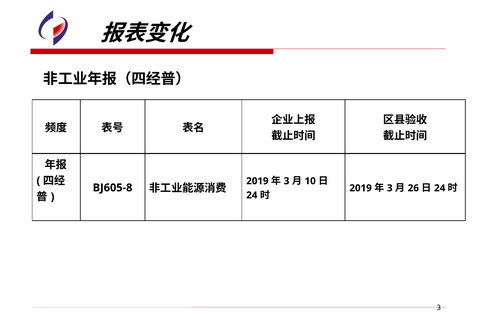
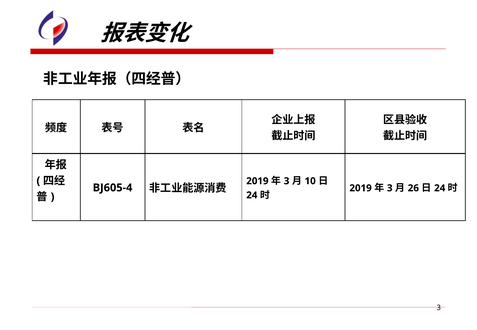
BJ605-8: BJ605-8 -> BJ605-4
